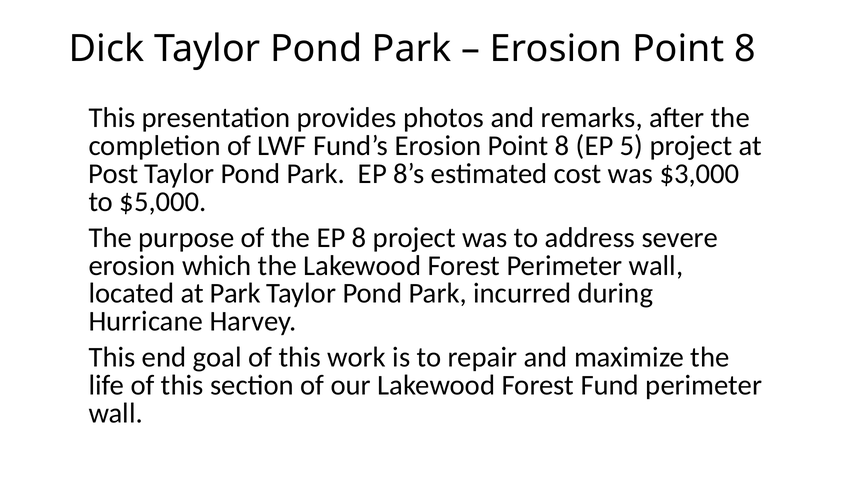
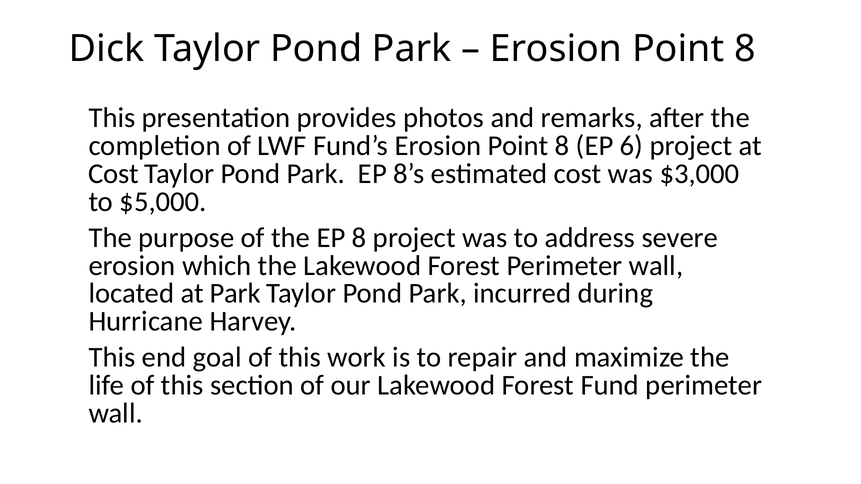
5: 5 -> 6
Post at (113, 174): Post -> Cost
